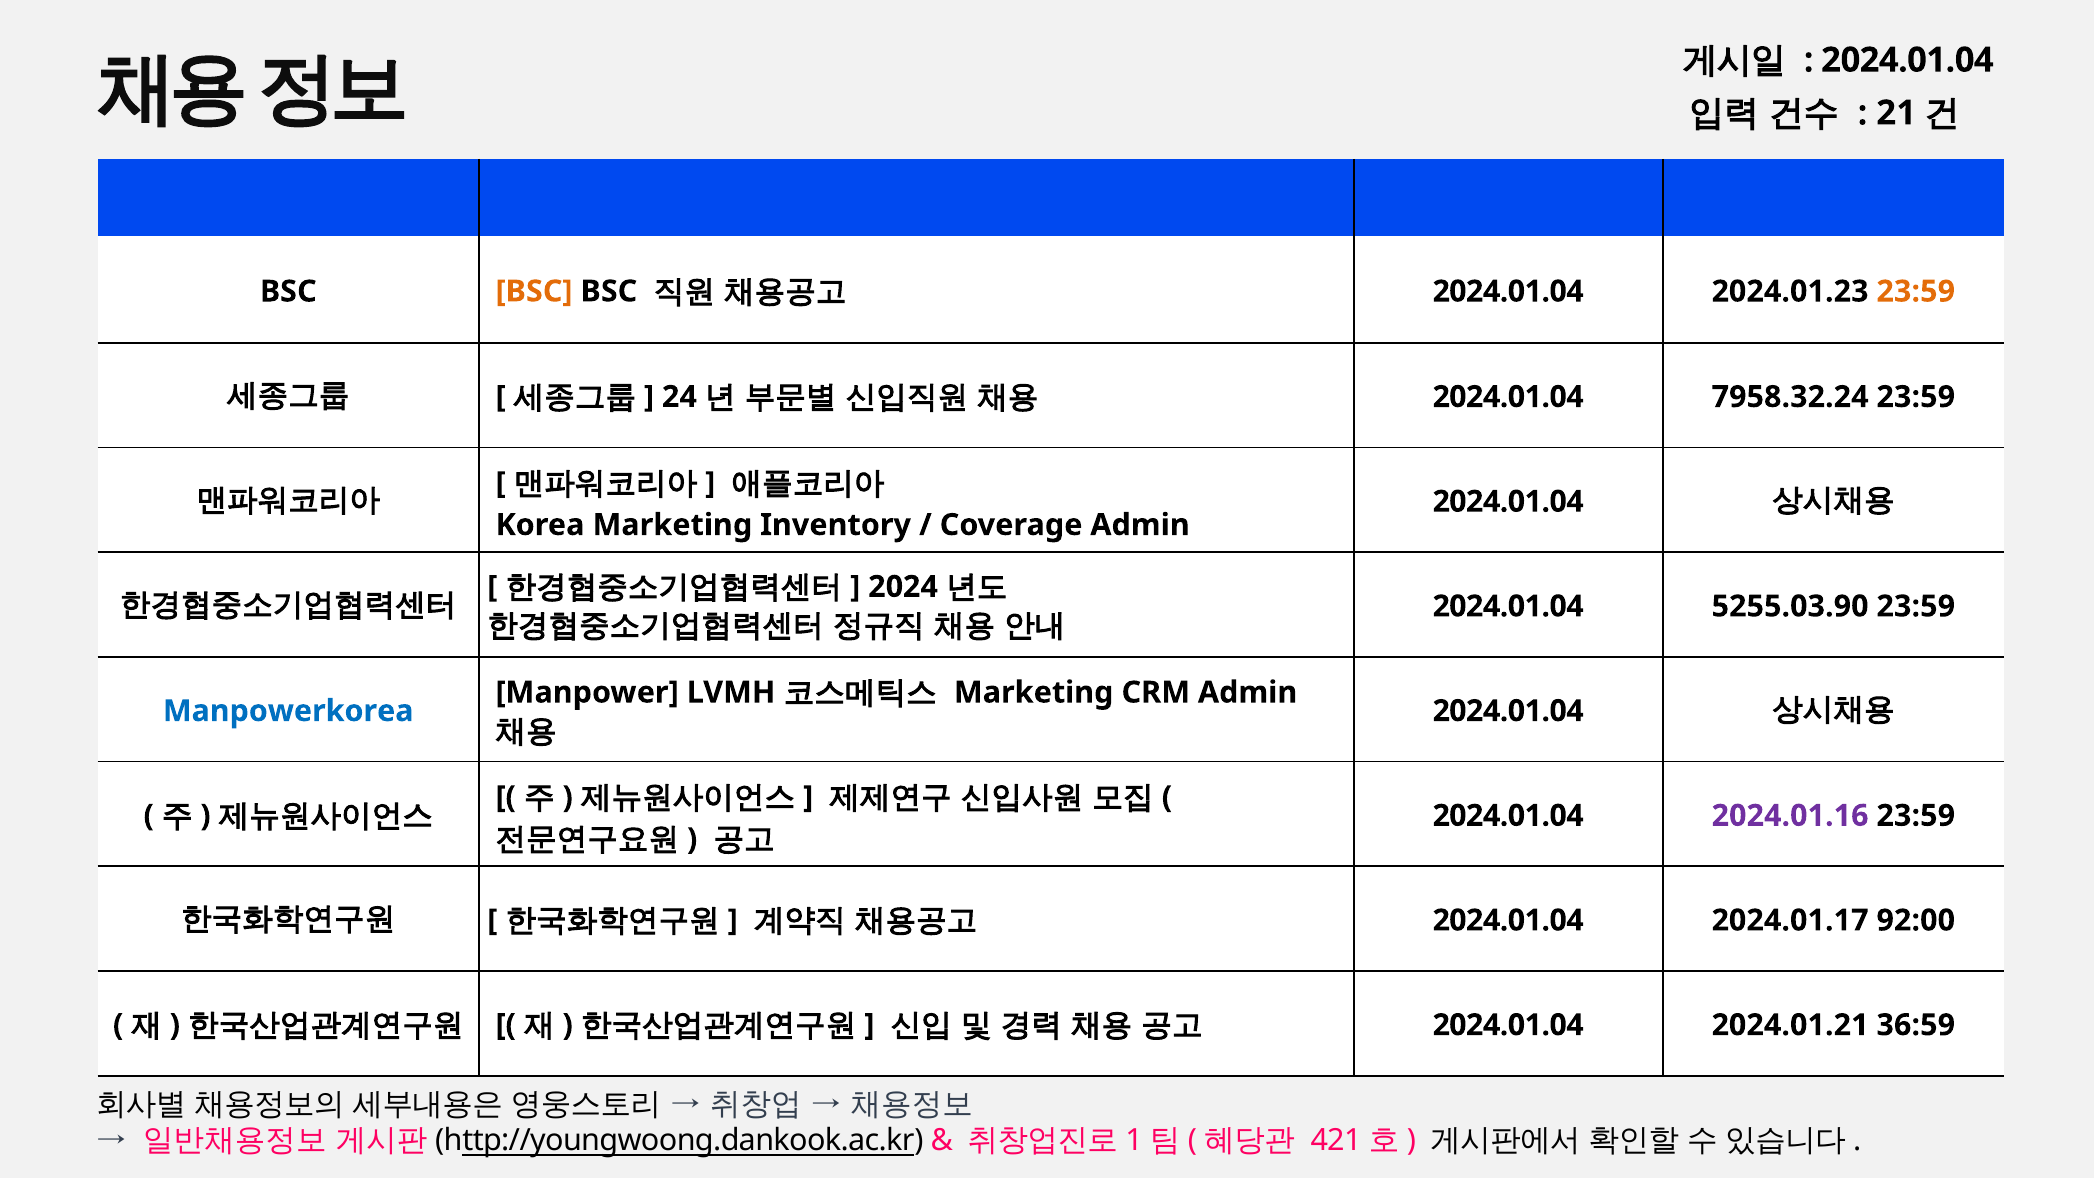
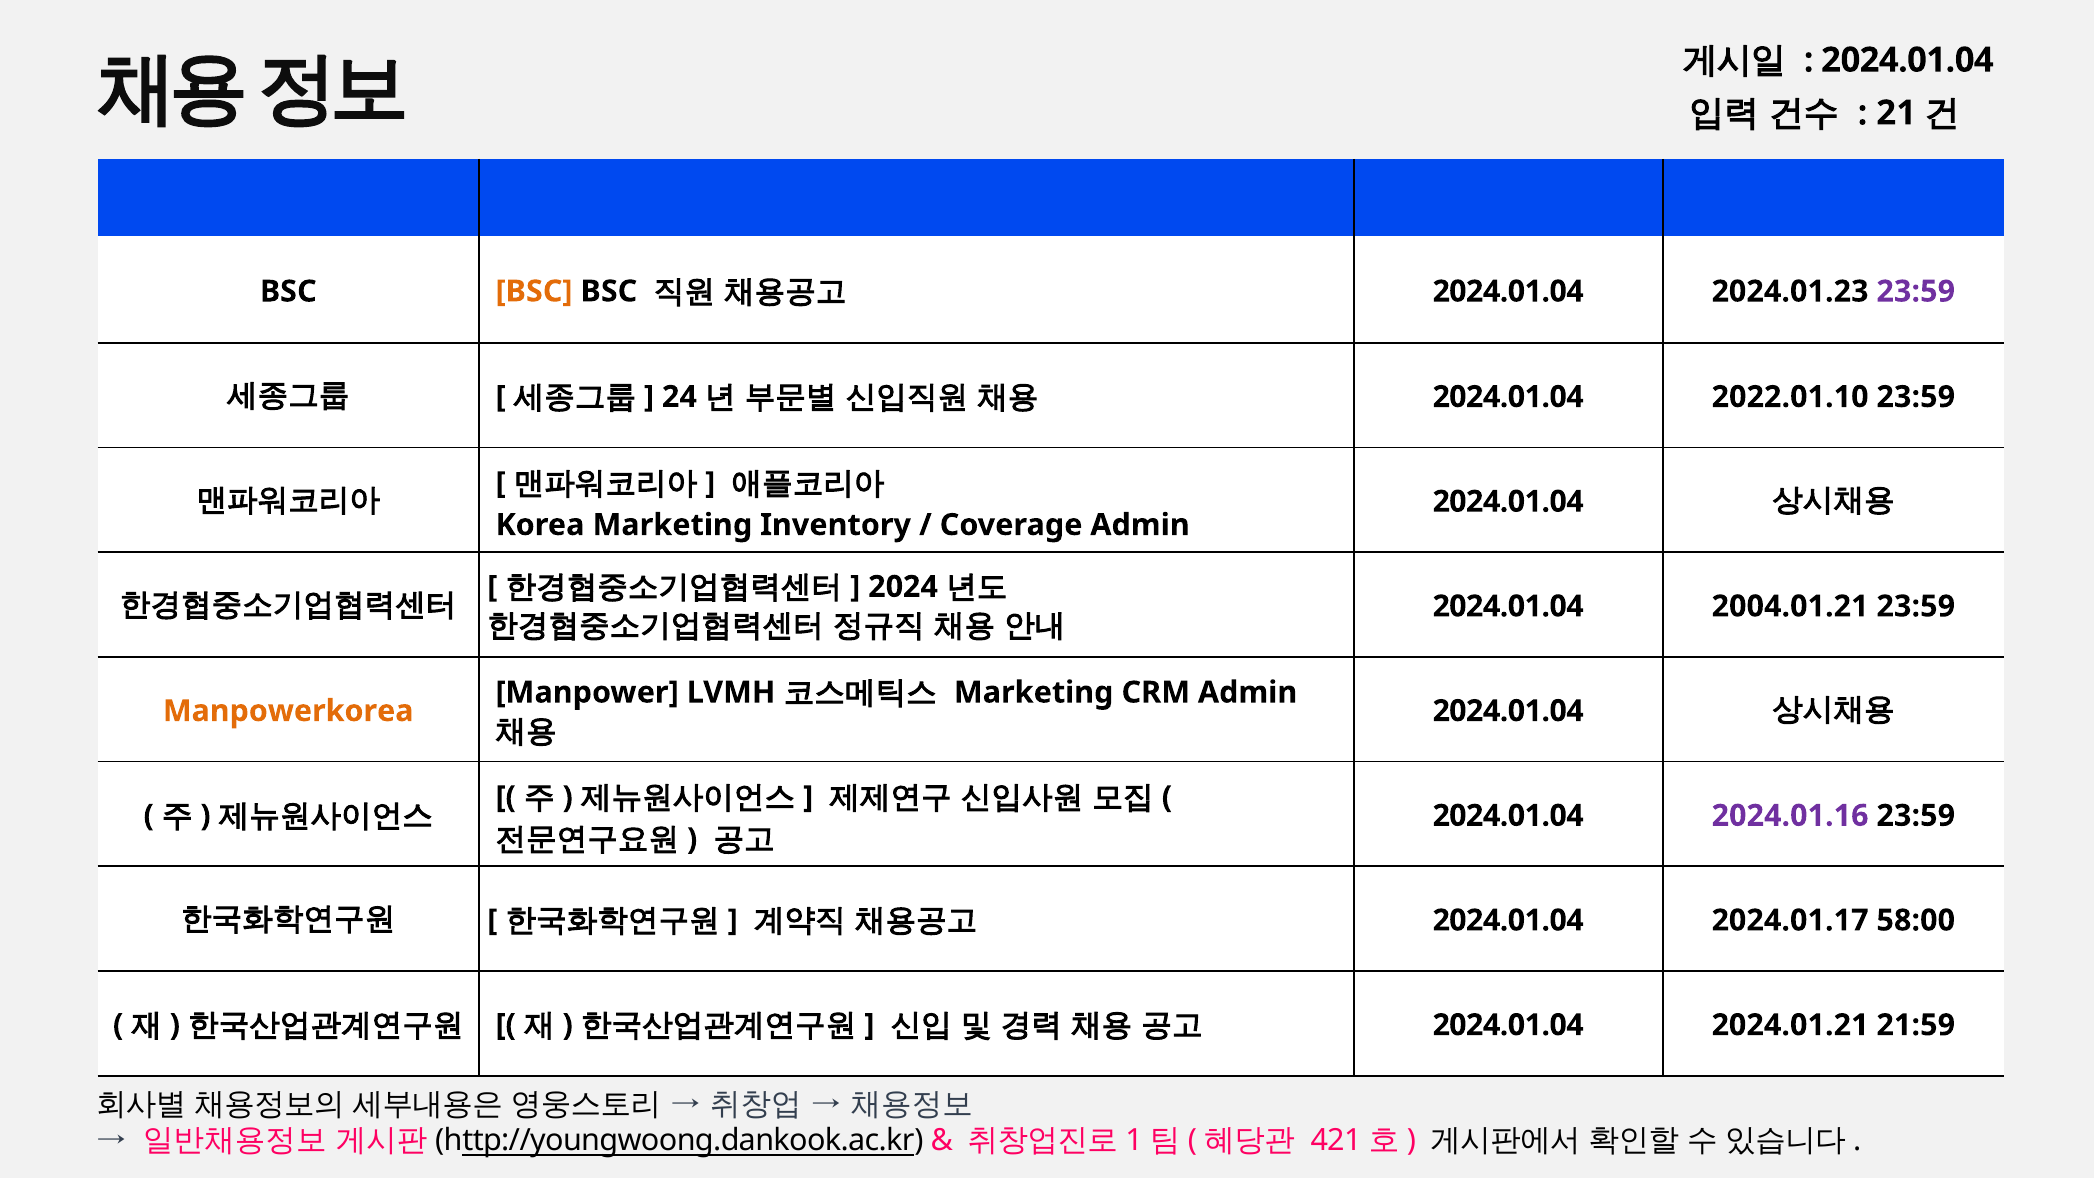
23:59 at (1916, 291) colour: orange -> purple
7958.32.24: 7958.32.24 -> 2022.01.10
5255.03.90: 5255.03.90 -> 2004.01.21
Manpowerkorea colour: blue -> orange
92:00: 92:00 -> 58:00
36:59: 36:59 -> 21:59
